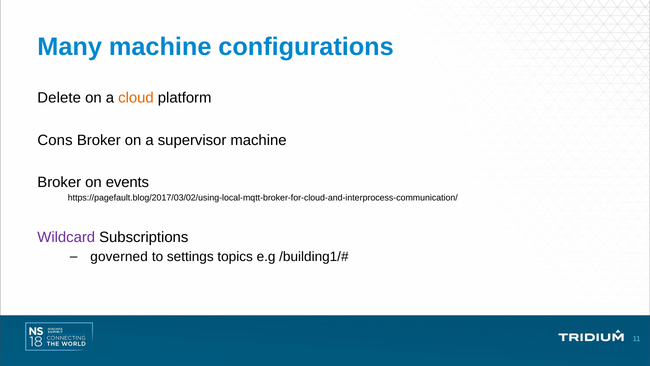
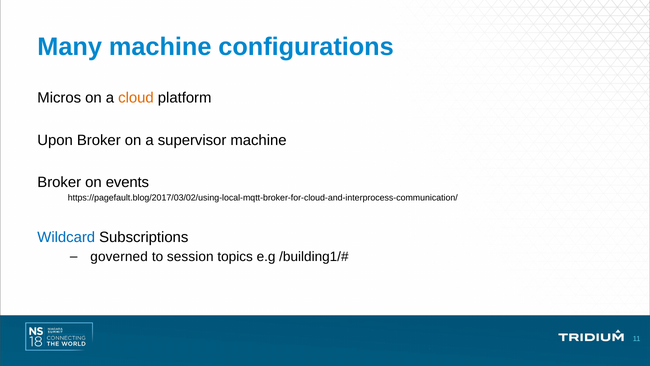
Delete: Delete -> Micros
Cons: Cons -> Upon
Wildcard colour: purple -> blue
settings: settings -> session
